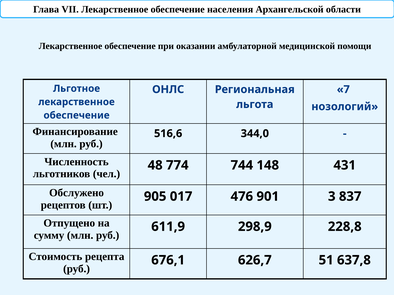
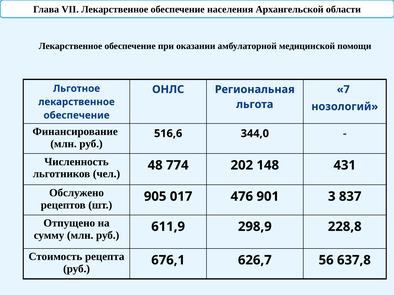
744: 744 -> 202
51: 51 -> 56
